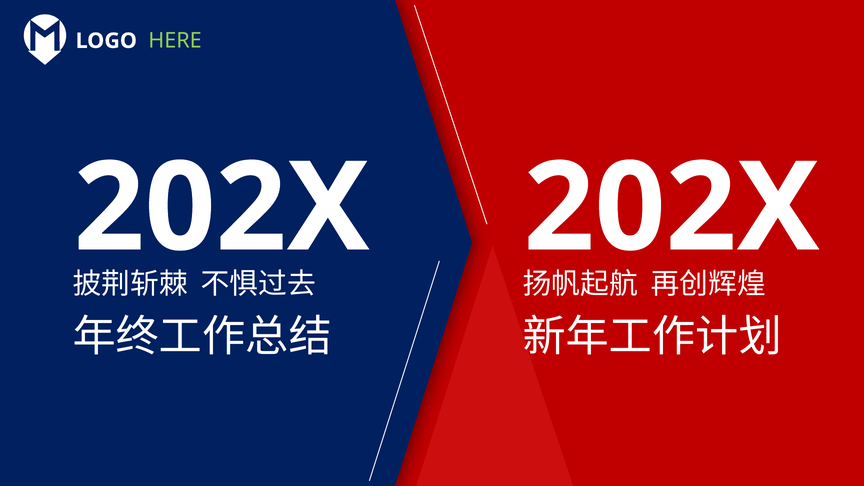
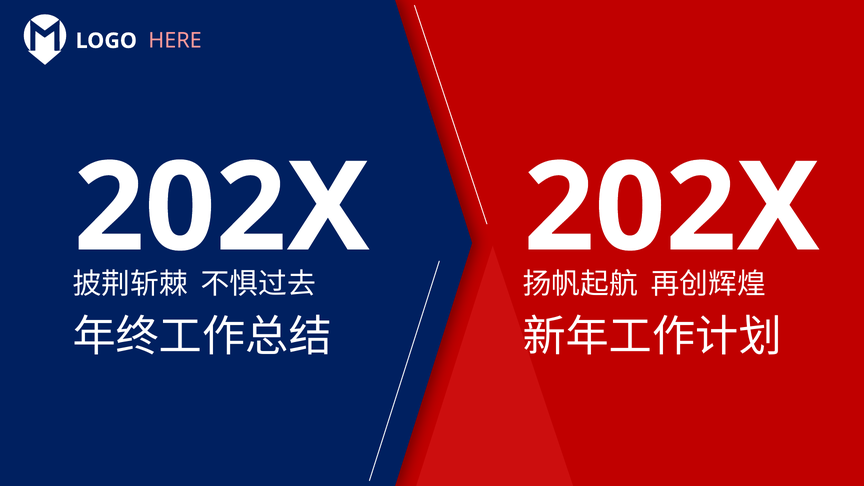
HERE colour: light green -> pink
